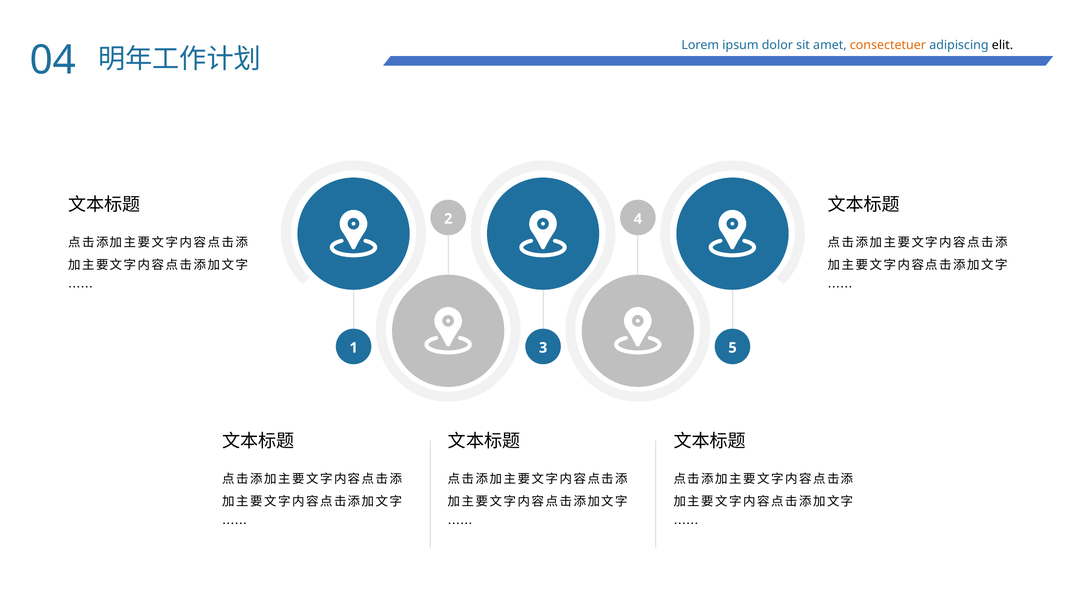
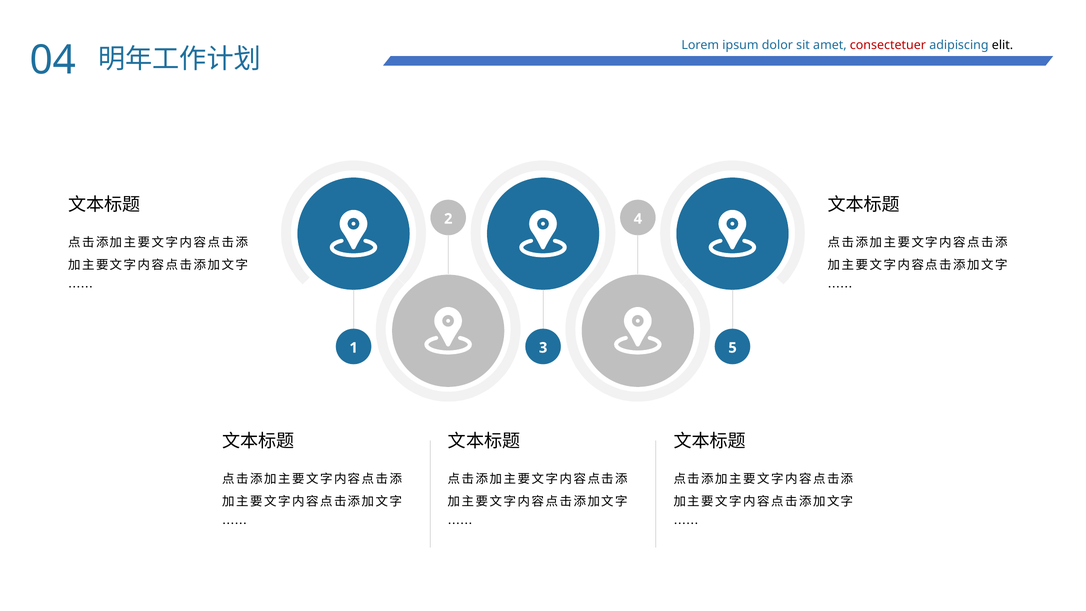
consectetuer colour: orange -> red
